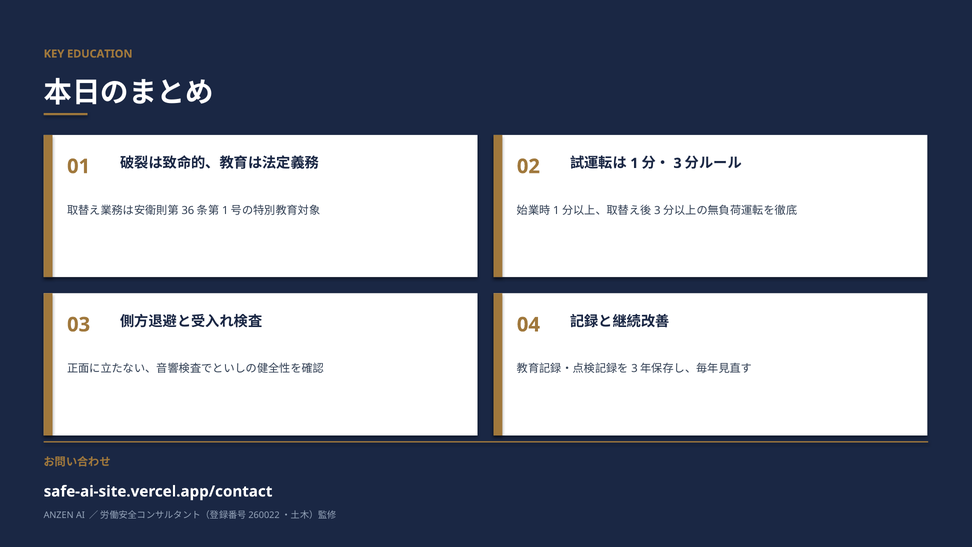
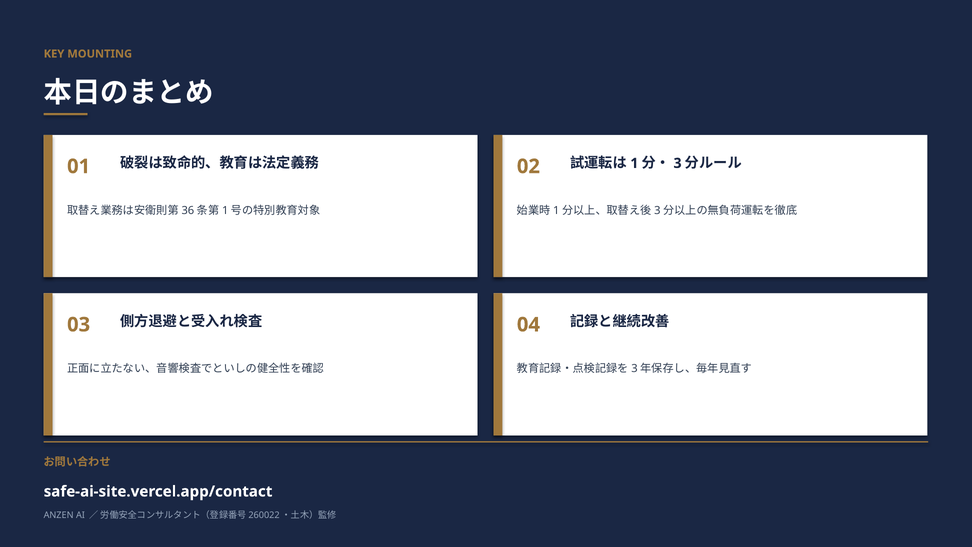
EDUCATION: EDUCATION -> MOUNTING
